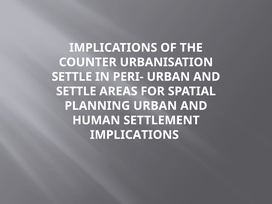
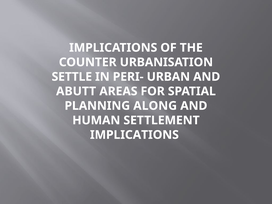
SETTLE at (76, 91): SETTLE -> ABUTT
PLANNING URBAN: URBAN -> ALONG
